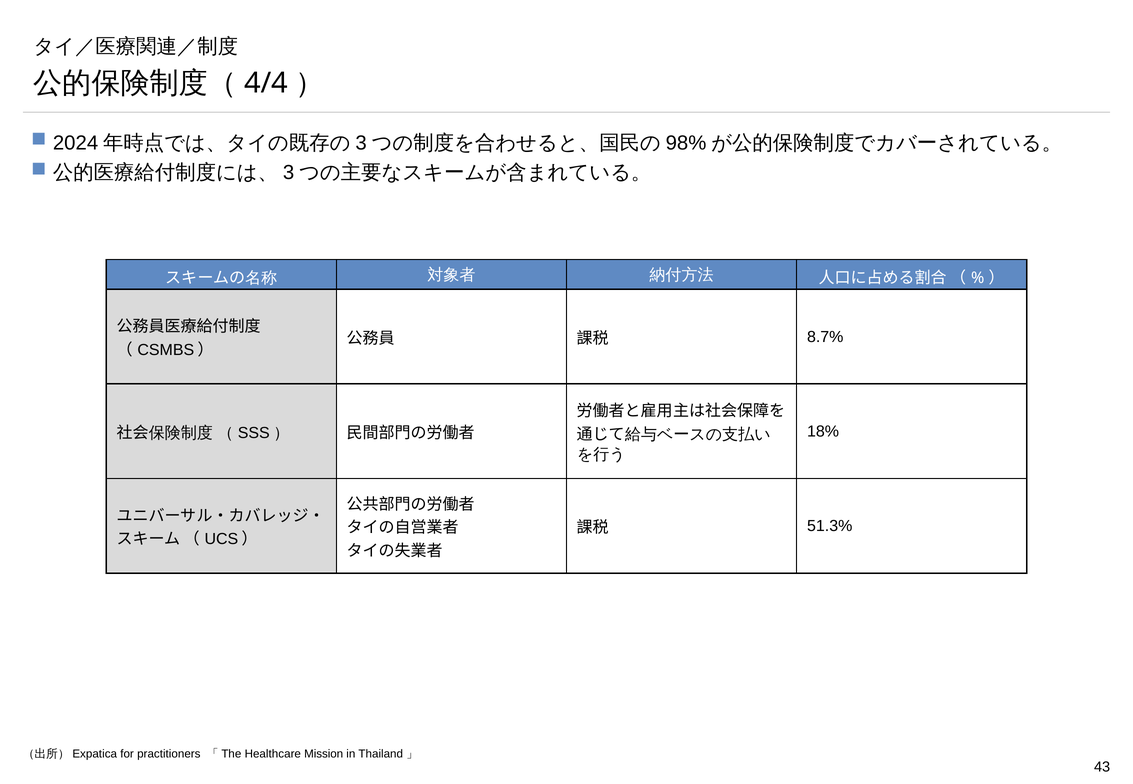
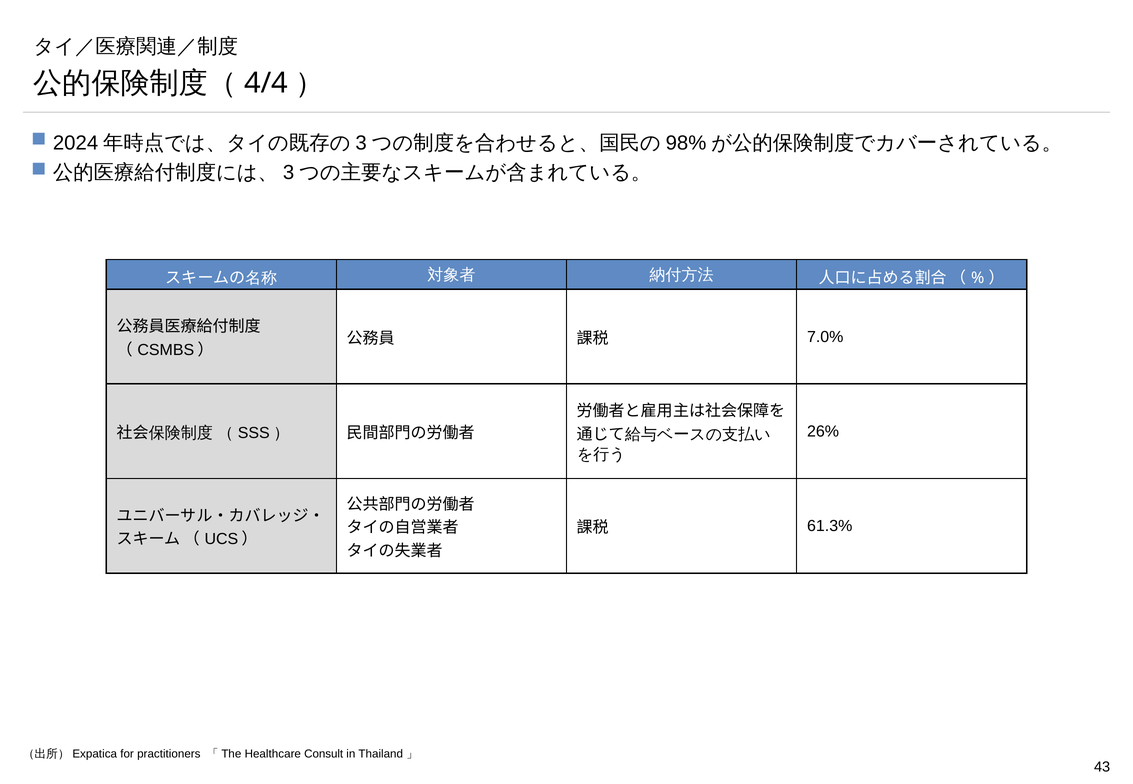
8.7%: 8.7% -> 7.0%
18%: 18% -> 26%
51.3%: 51.3% -> 61.3%
Mission: Mission -> Consult
